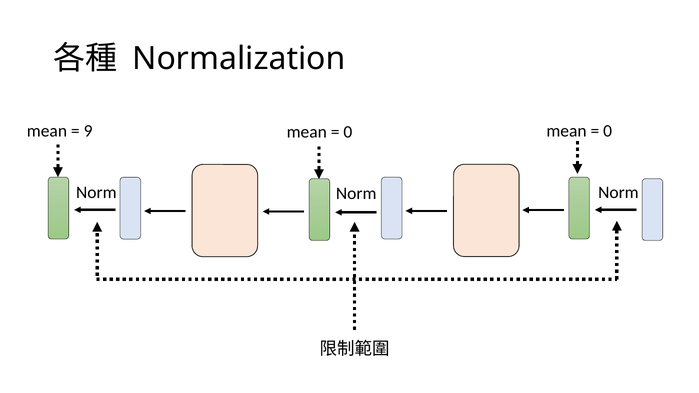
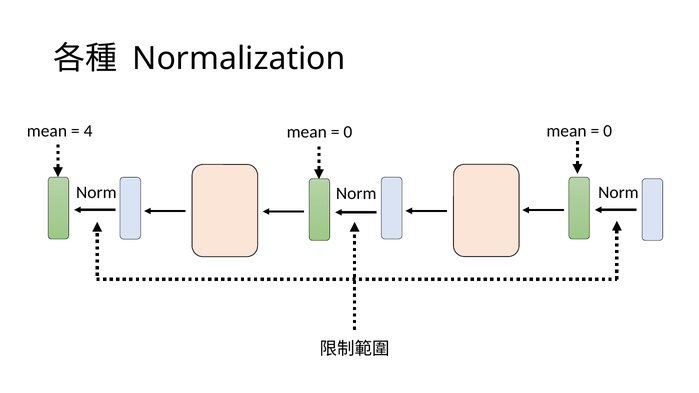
9: 9 -> 4
